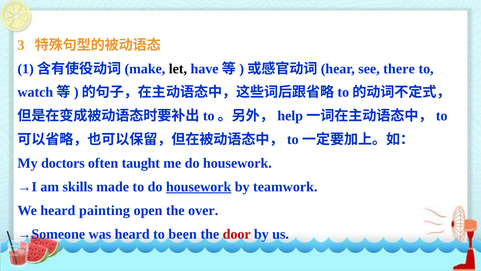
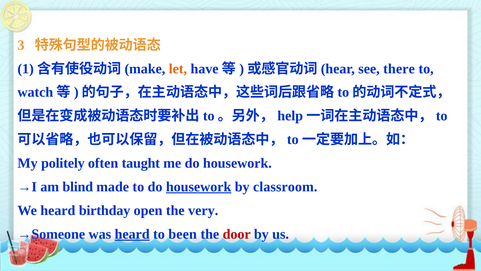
let colour: black -> orange
doctors: doctors -> politely
skills: skills -> blind
teamwork: teamwork -> classroom
painting: painting -> birthday
over: over -> very
heard at (132, 234) underline: none -> present
